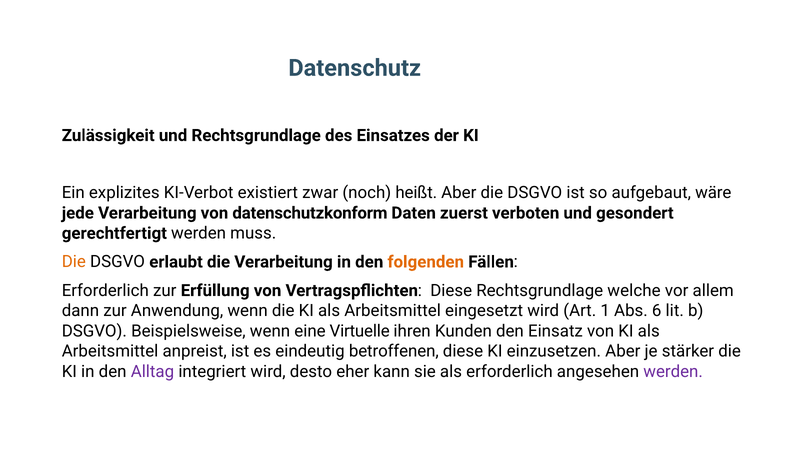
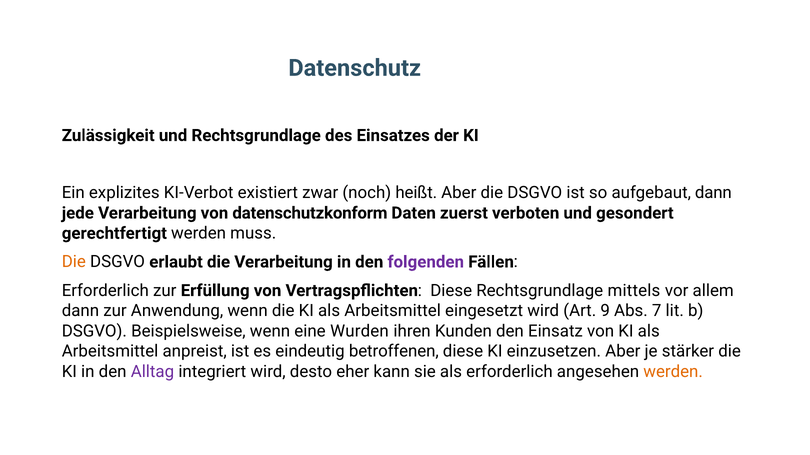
aufgebaut wäre: wäre -> dann
folgenden colour: orange -> purple
welche: welche -> mittels
1: 1 -> 9
6: 6 -> 7
Virtuelle: Virtuelle -> Wurden
werden at (673, 372) colour: purple -> orange
